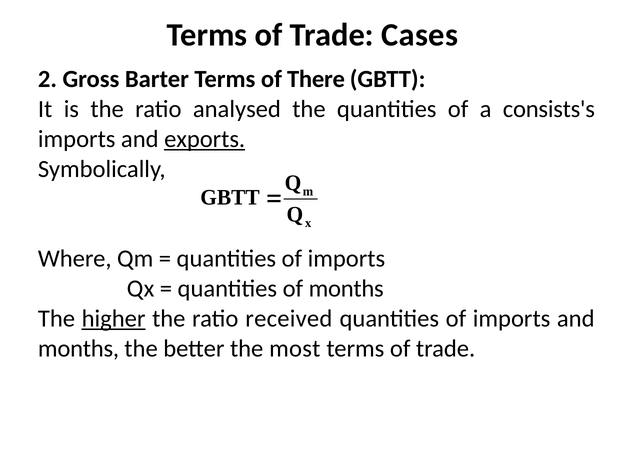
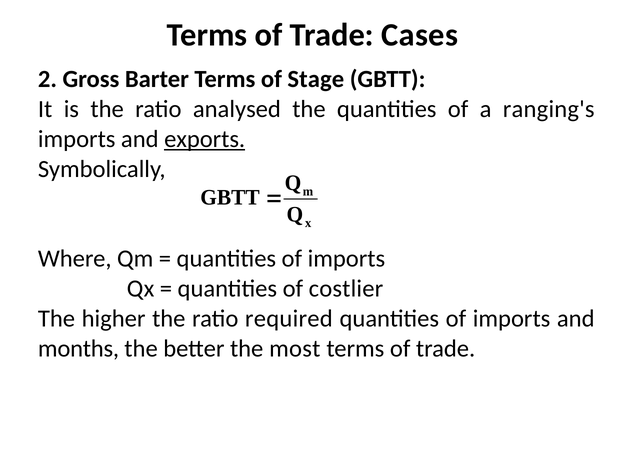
There: There -> Stage
consists's: consists's -> ranging's
of months: months -> costlier
higher underline: present -> none
received: received -> required
